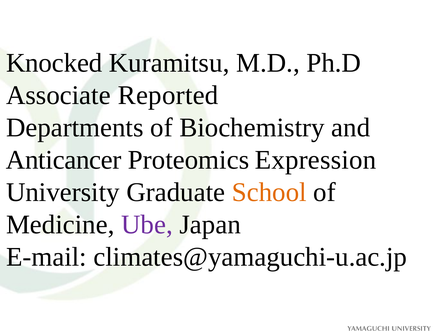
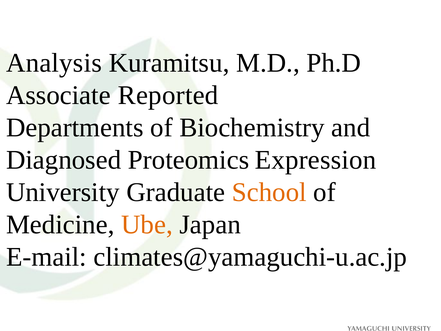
Knocked: Knocked -> Analysis
Anticancer: Anticancer -> Diagnosed
Ube colour: purple -> orange
